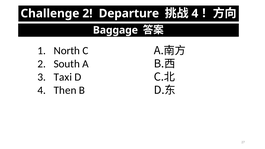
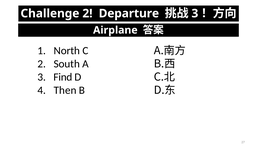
4 at (195, 13): 4 -> 3
Baggage: Baggage -> Airplane
Taxi: Taxi -> Find
